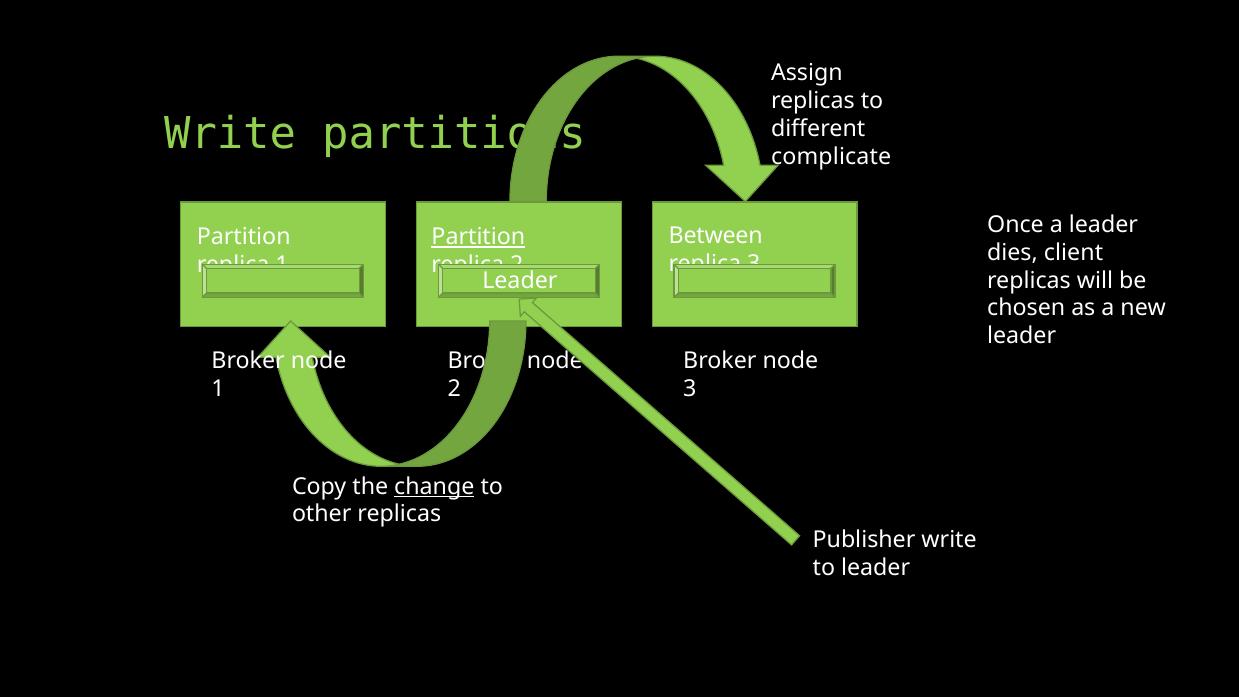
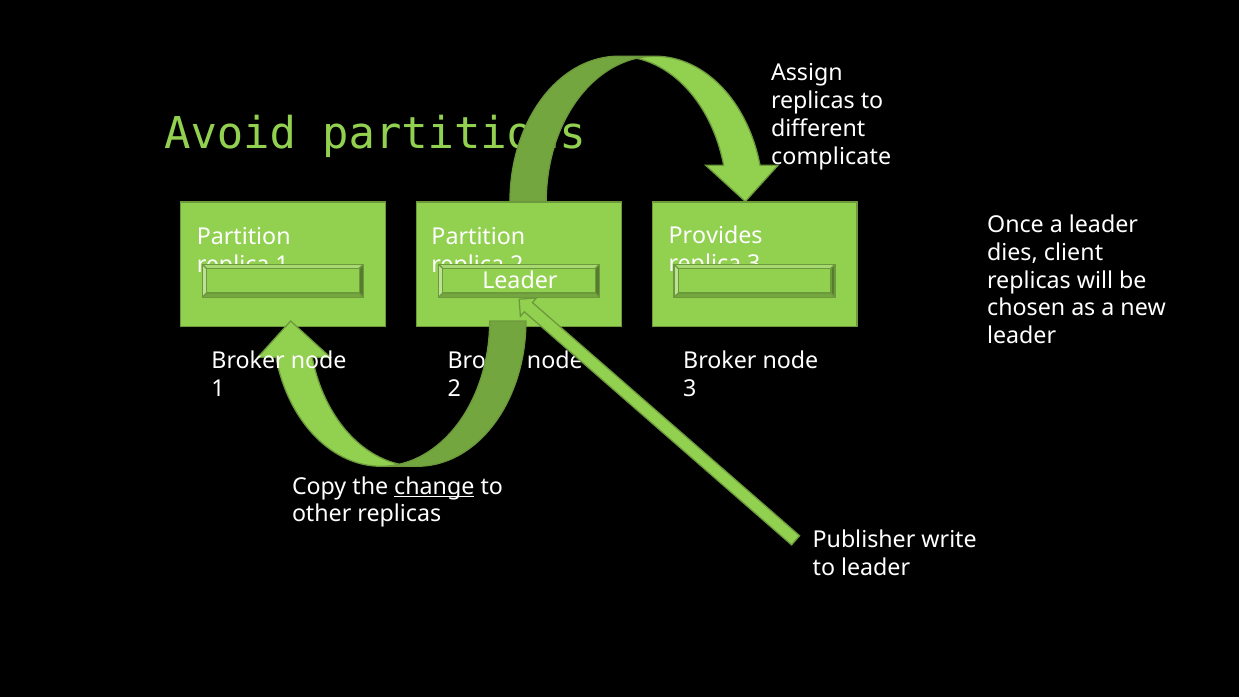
Write at (230, 134): Write -> Avoid
Between: Between -> Provides
Partition at (478, 237) underline: present -> none
